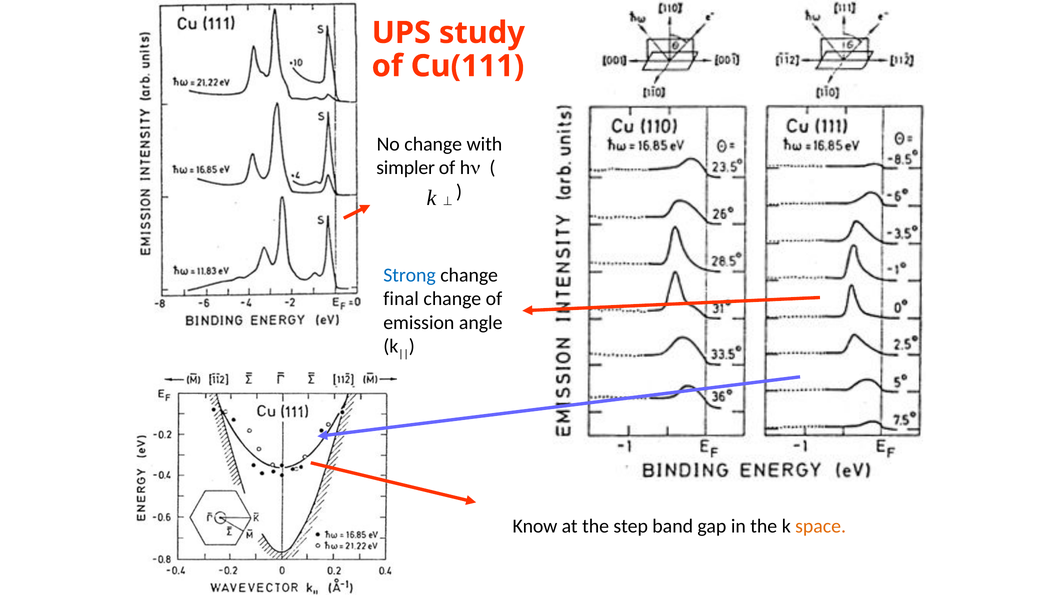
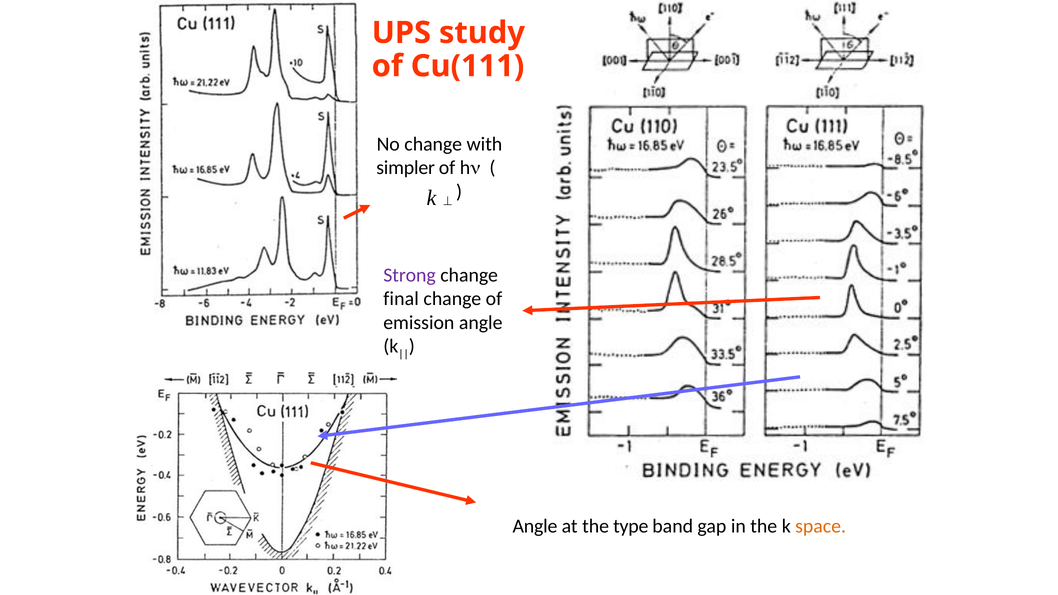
Strong colour: blue -> purple
Know at (535, 526): Know -> Angle
step: step -> type
